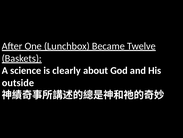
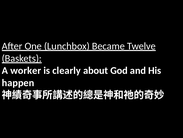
science: science -> worker
outside: outside -> happen
